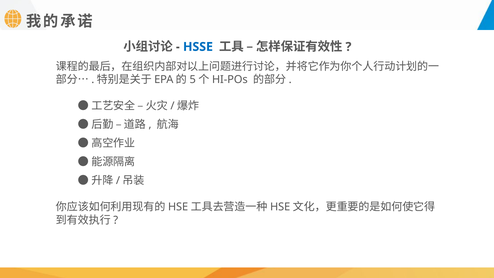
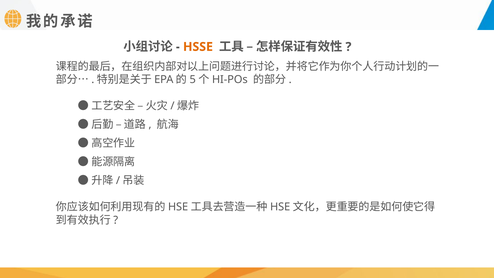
HSSE colour: blue -> orange
